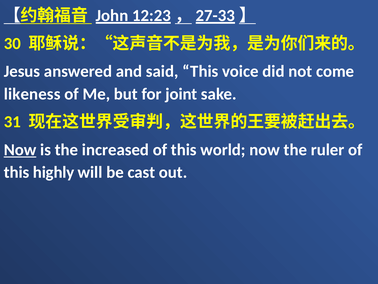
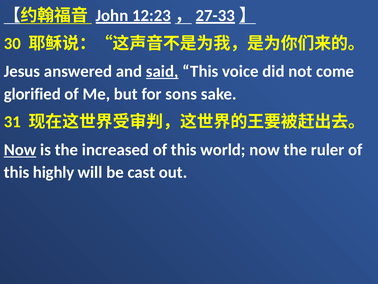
said underline: none -> present
likeness: likeness -> glorified
joint: joint -> sons
